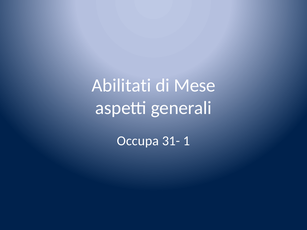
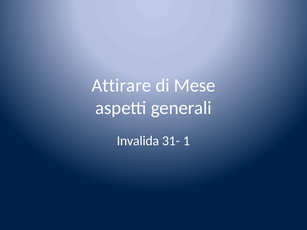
Abilitati: Abilitati -> Attirare
Occupa: Occupa -> Invalida
